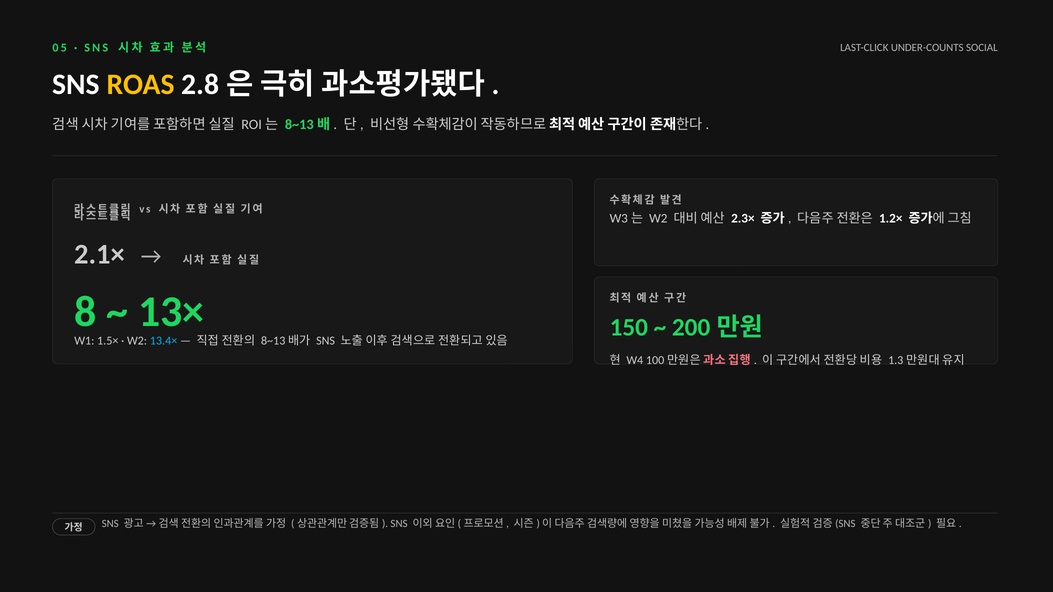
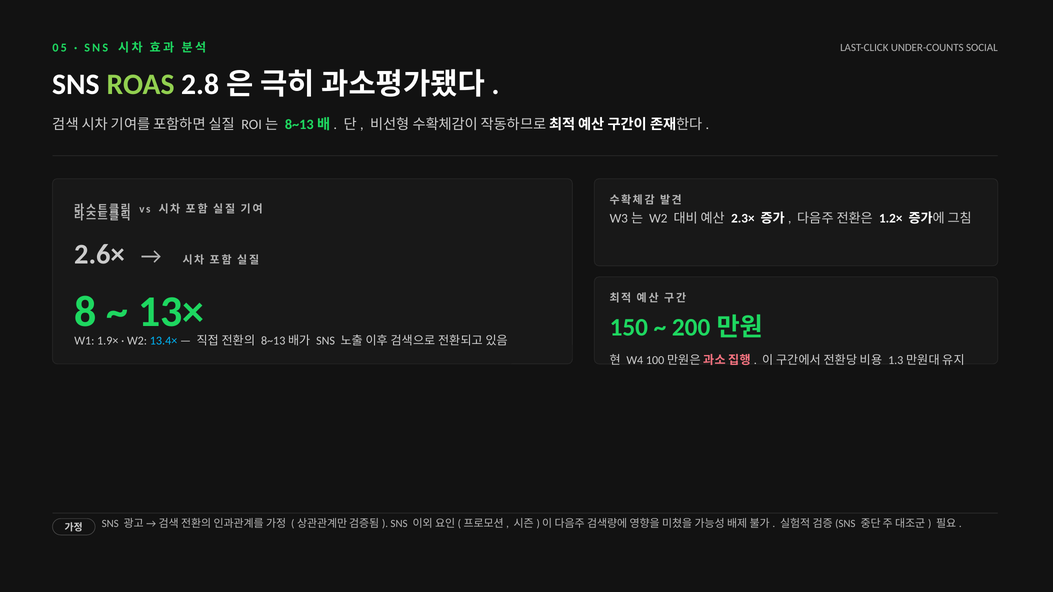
ROAS colour: yellow -> light green
2.1×: 2.1× -> 2.6×
1.5×: 1.5× -> 1.9×
